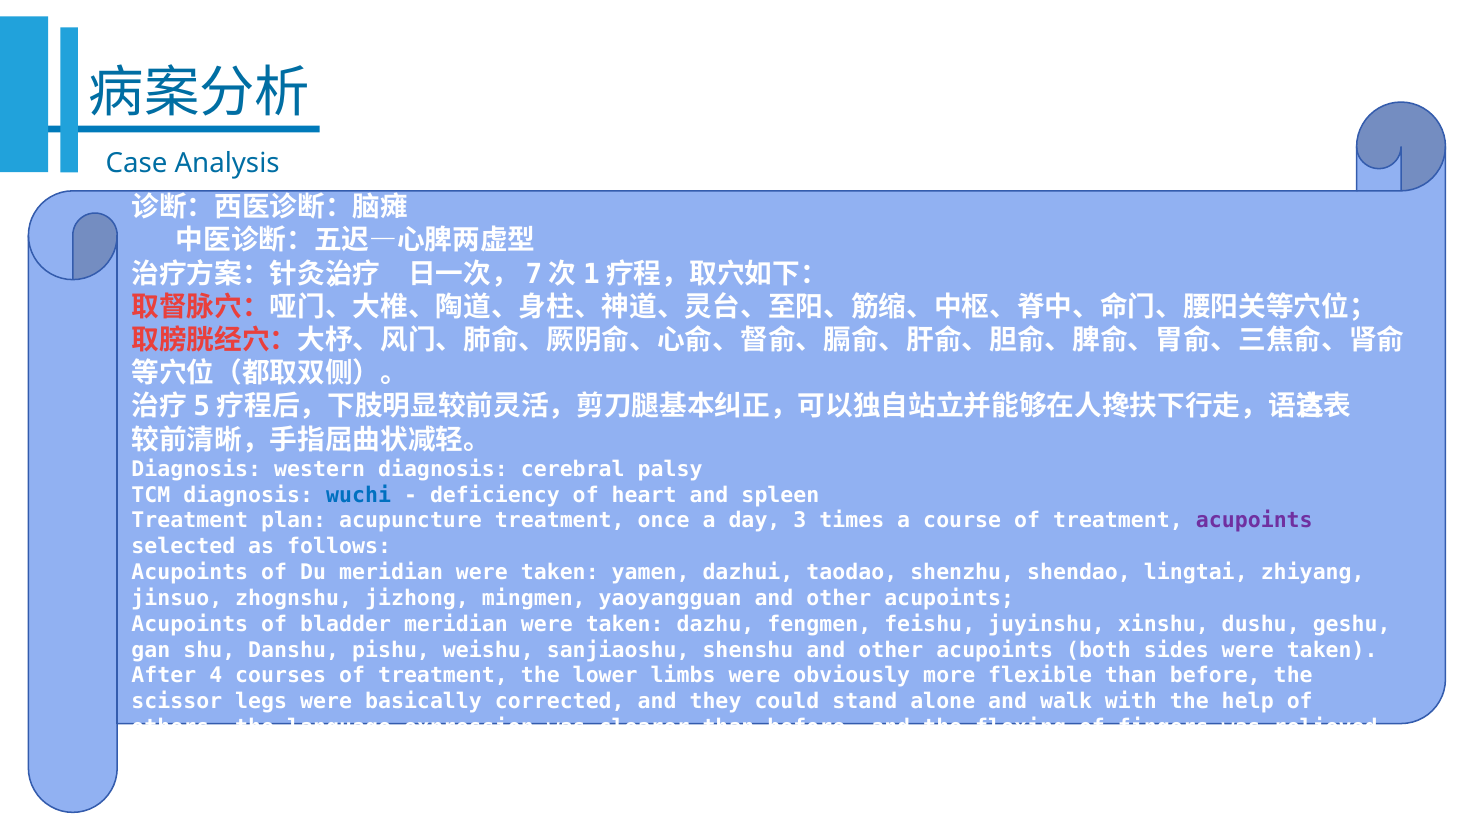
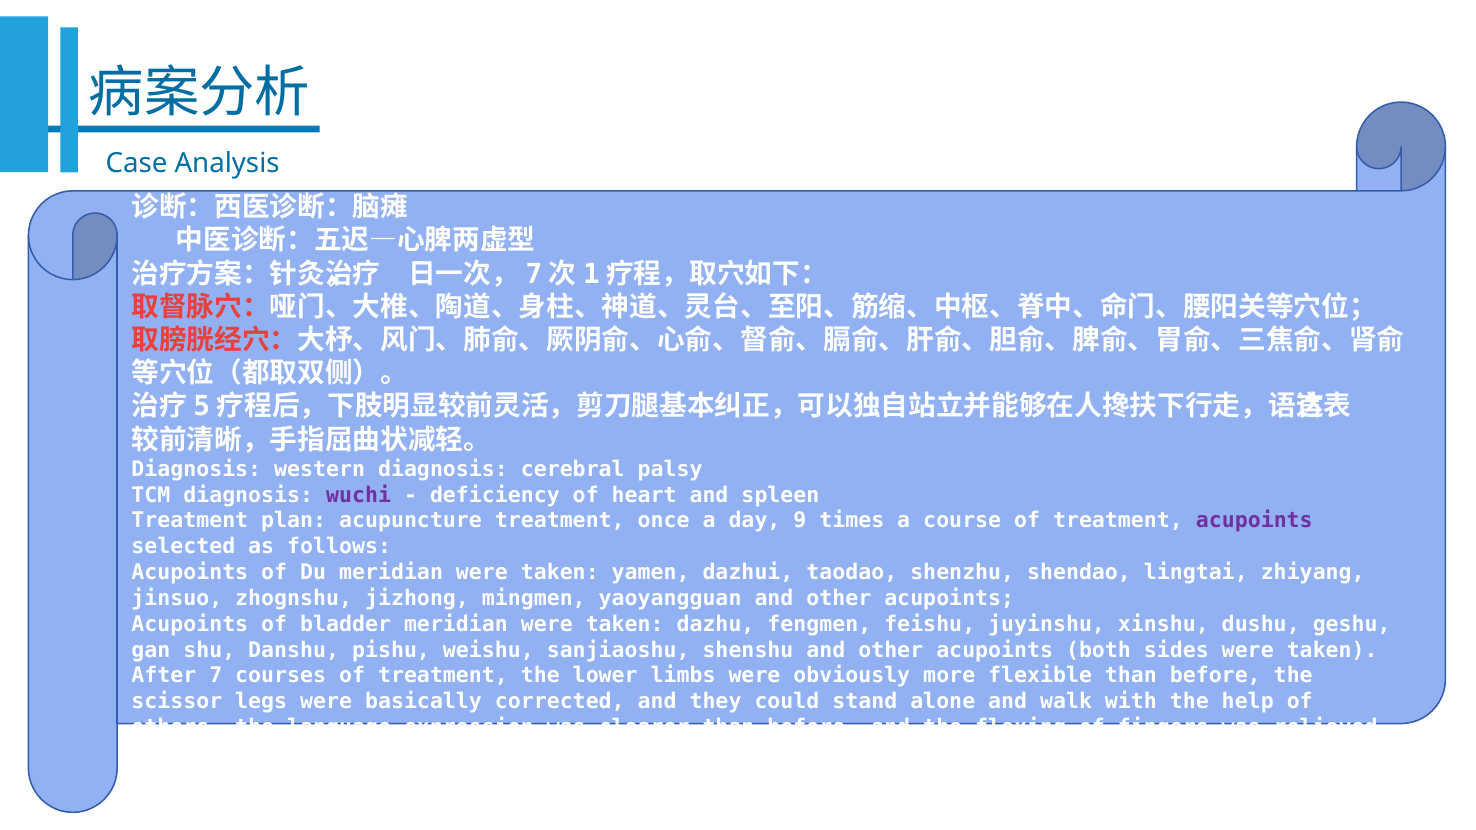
wuchi colour: blue -> purple
3: 3 -> 9
4: 4 -> 7
